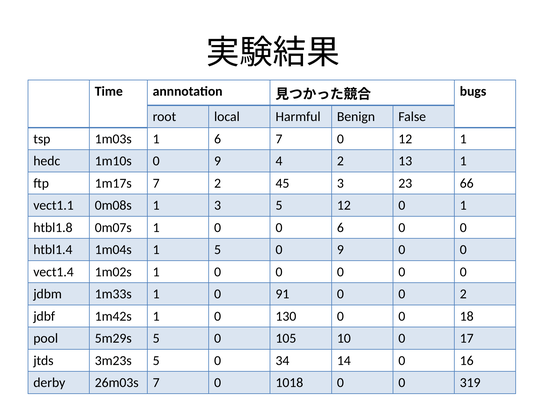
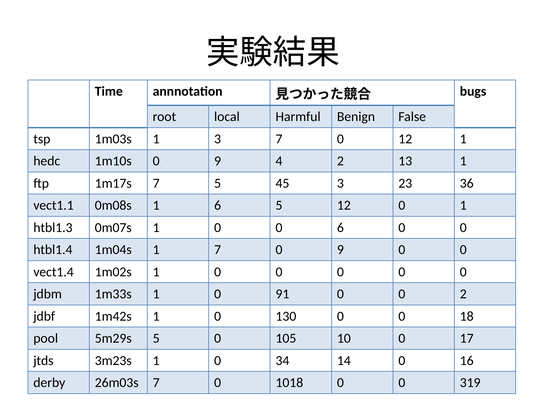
1 6: 6 -> 3
7 2: 2 -> 5
66: 66 -> 36
1 3: 3 -> 6
htbl1.8: htbl1.8 -> htbl1.3
1 5: 5 -> 7
3m23s 5: 5 -> 1
